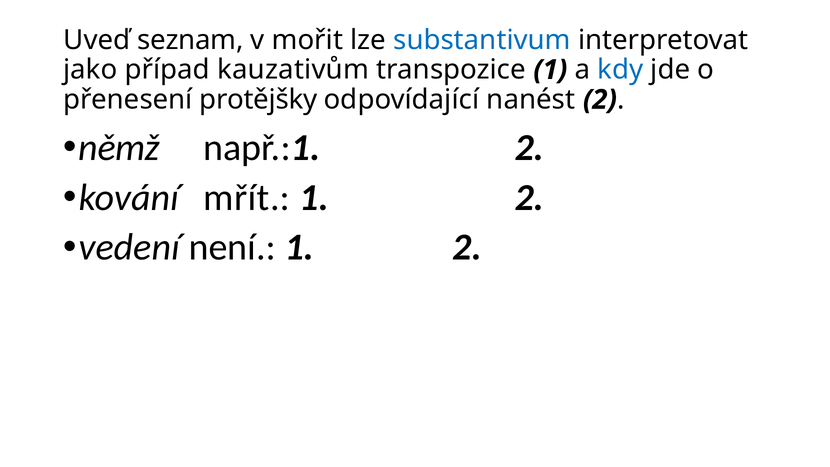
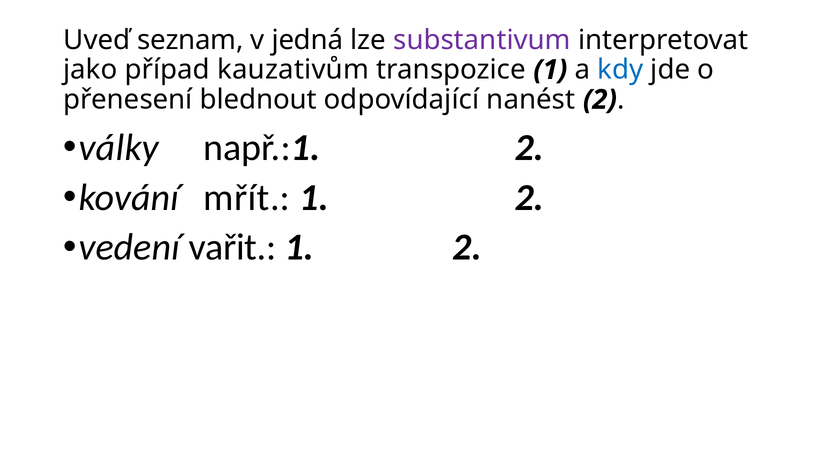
mořit: mořit -> jedná
substantivum colour: blue -> purple
protějšky: protějšky -> blednout
němž: němž -> války
není: není -> vařit
